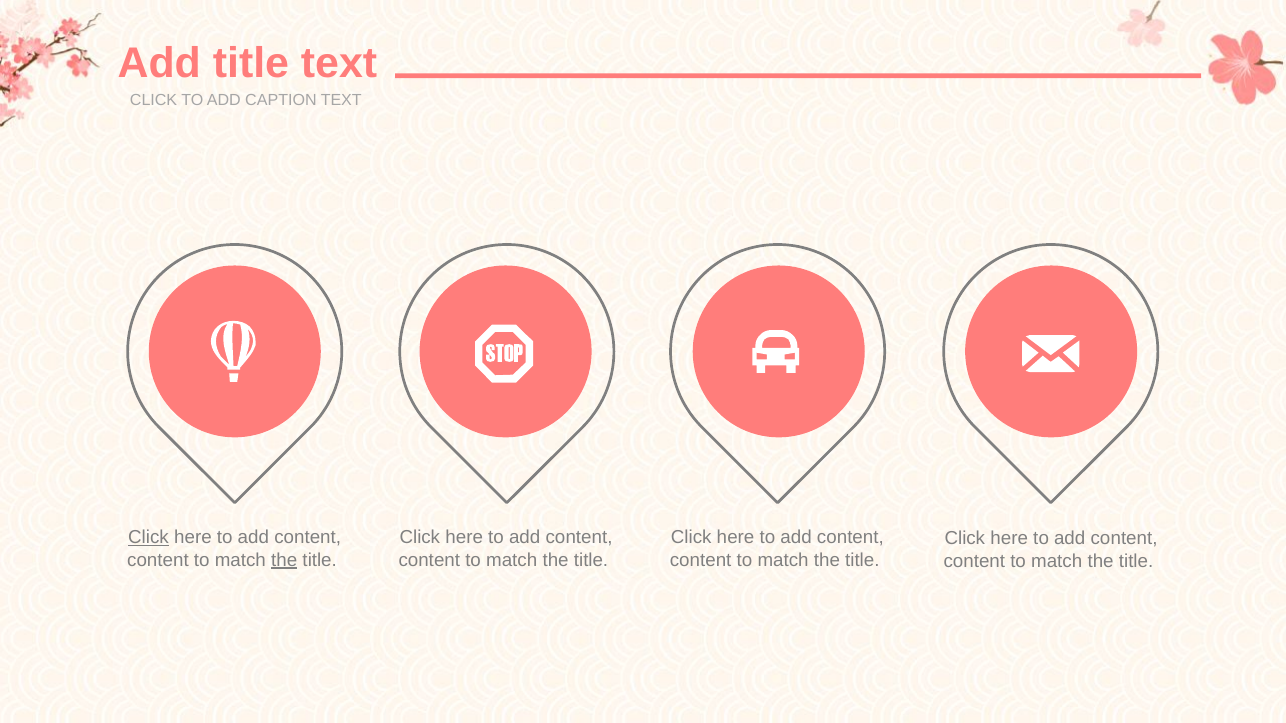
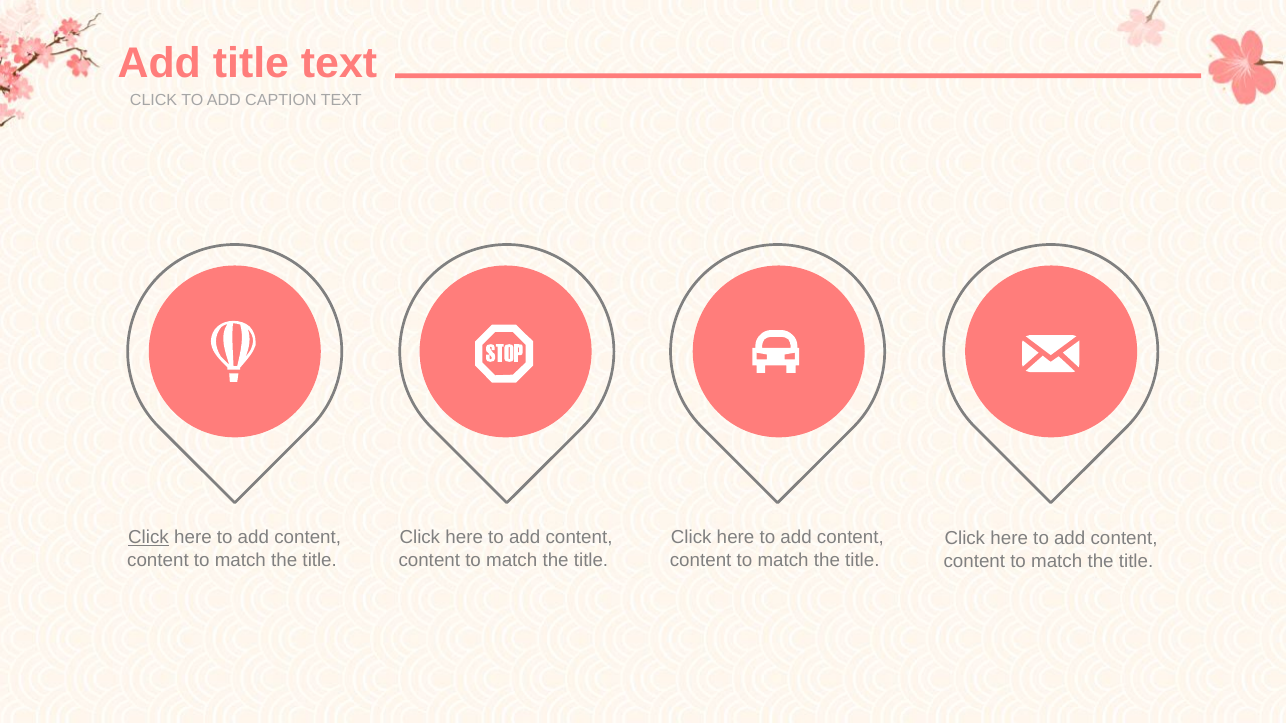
the at (284, 560) underline: present -> none
